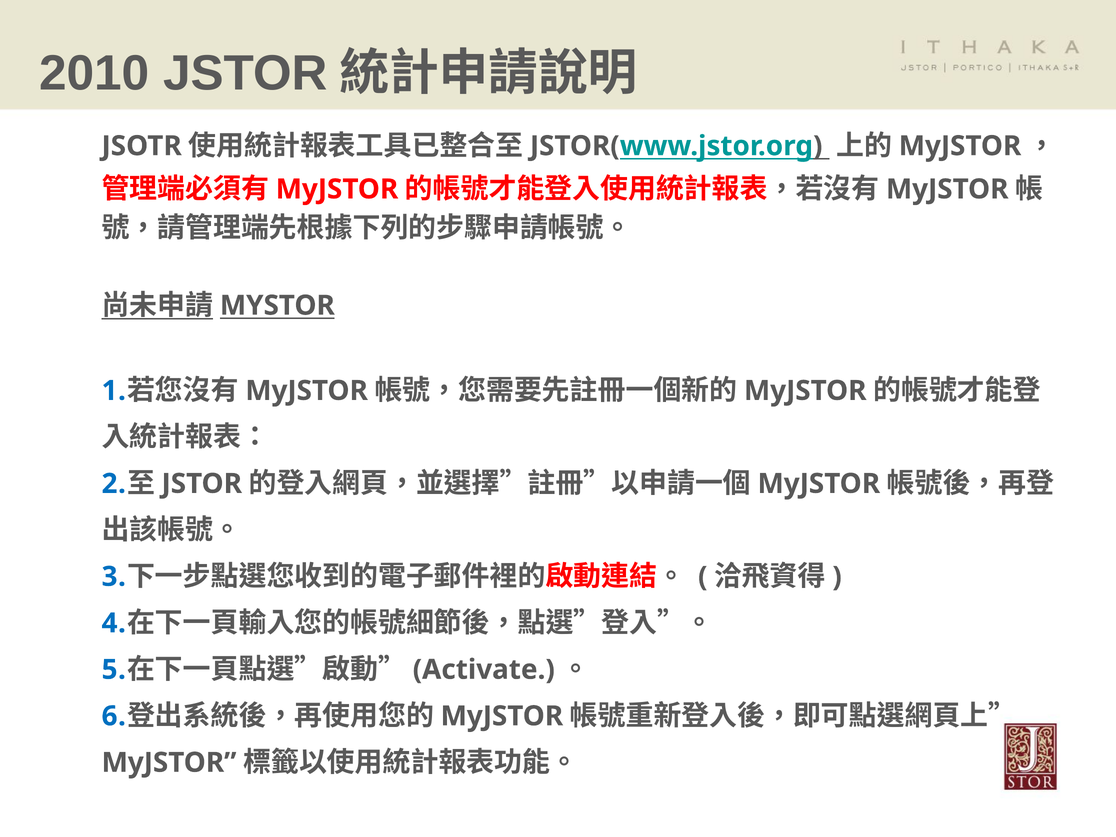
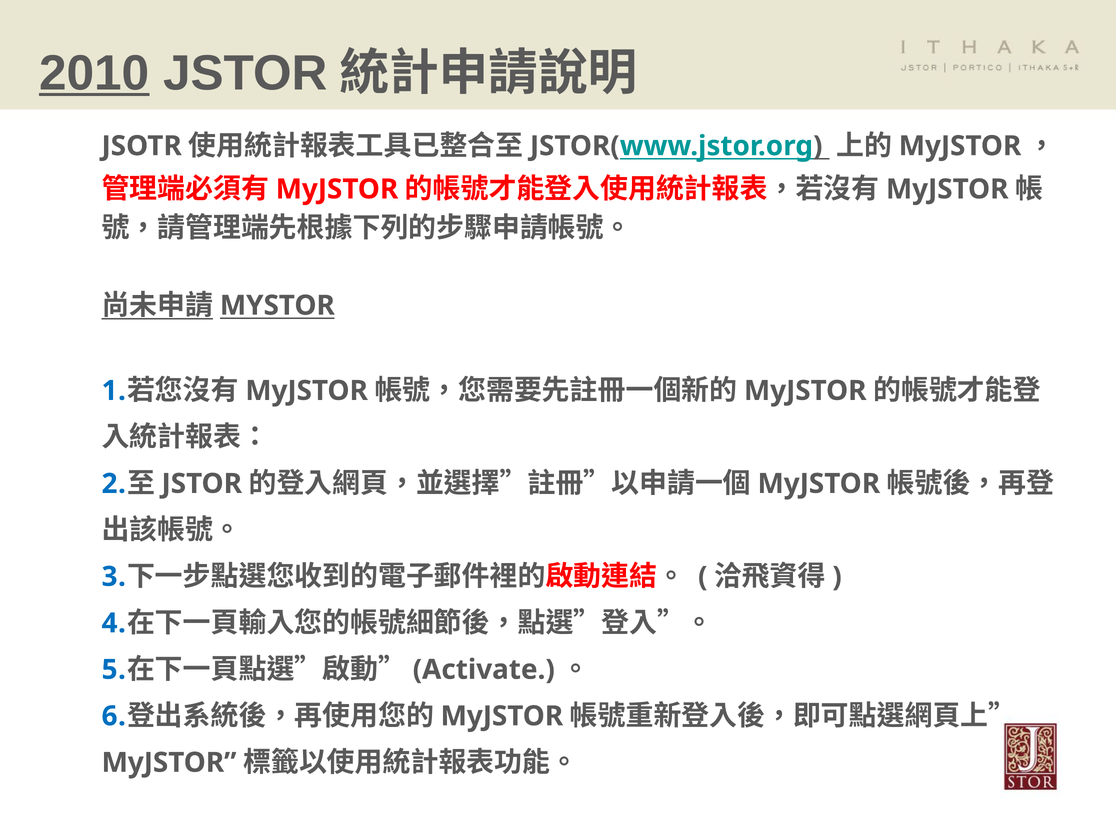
2010 underline: none -> present
